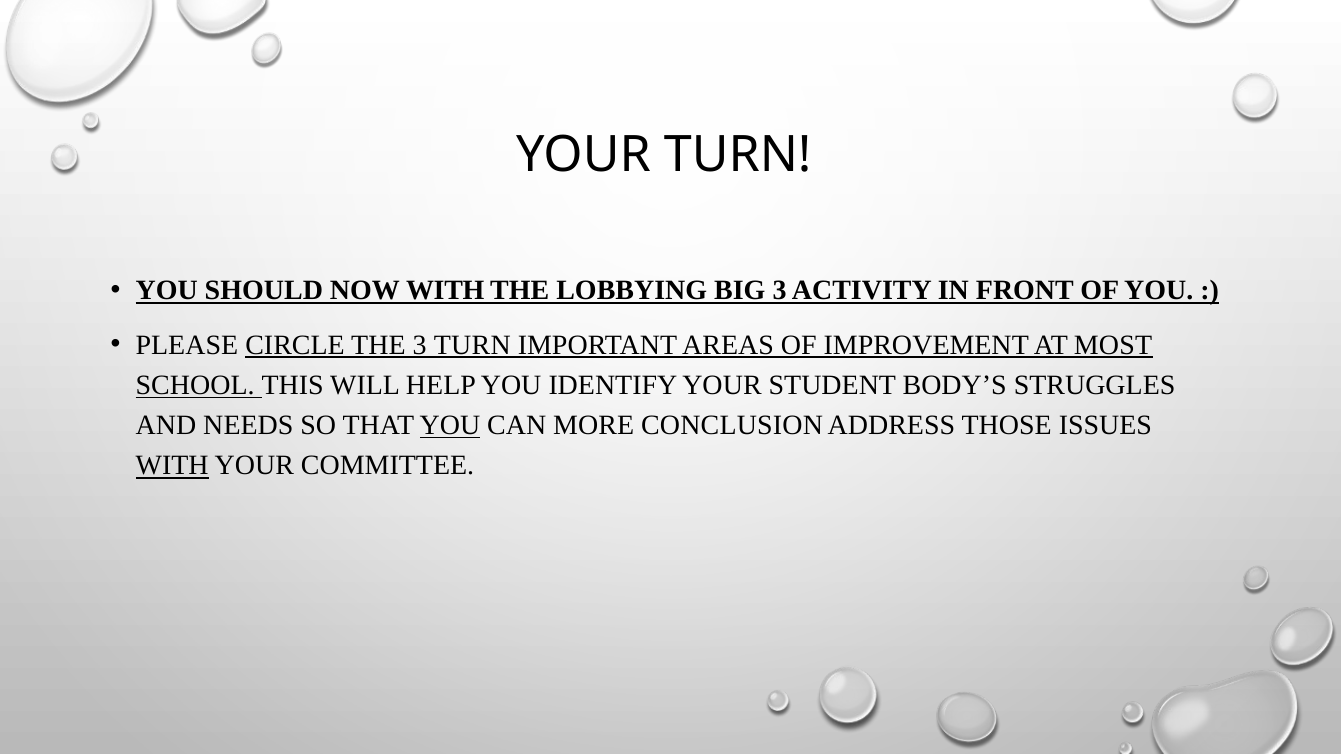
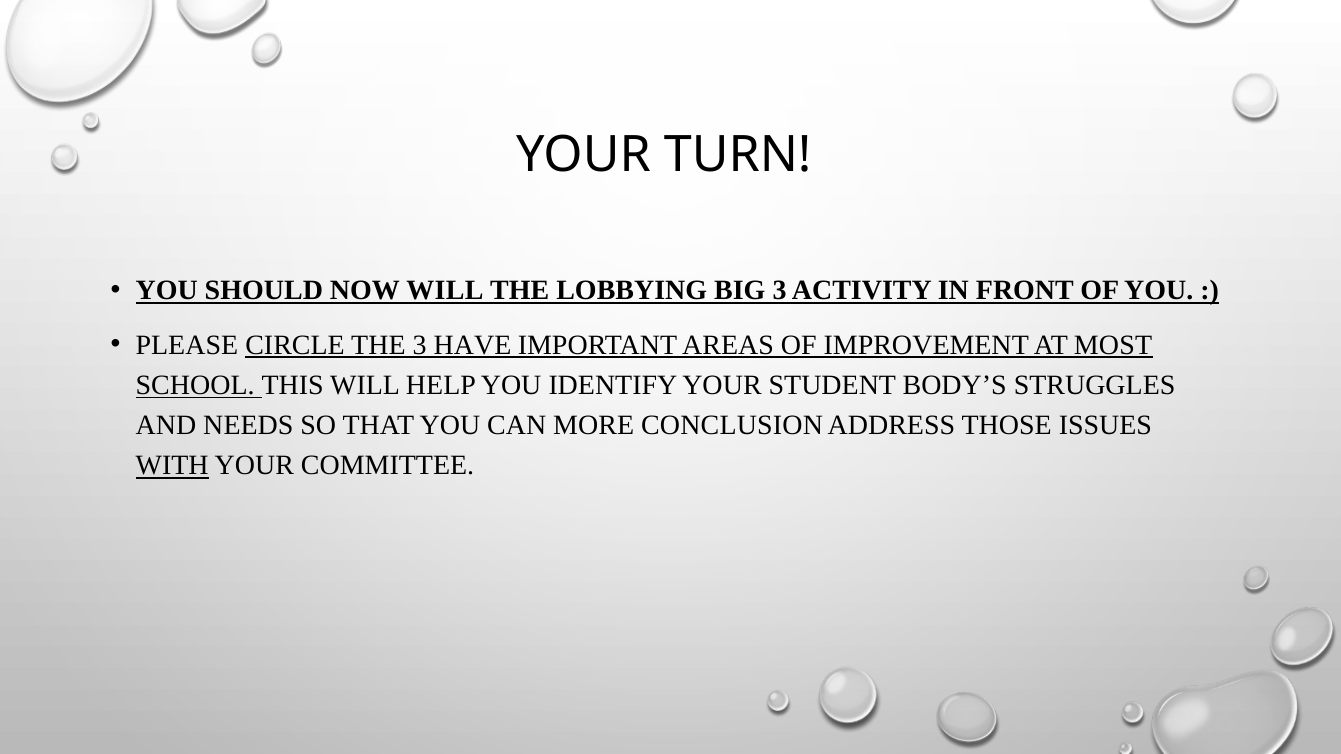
NOW WITH: WITH -> WILL
3 TURN: TURN -> HAVE
YOU at (450, 426) underline: present -> none
